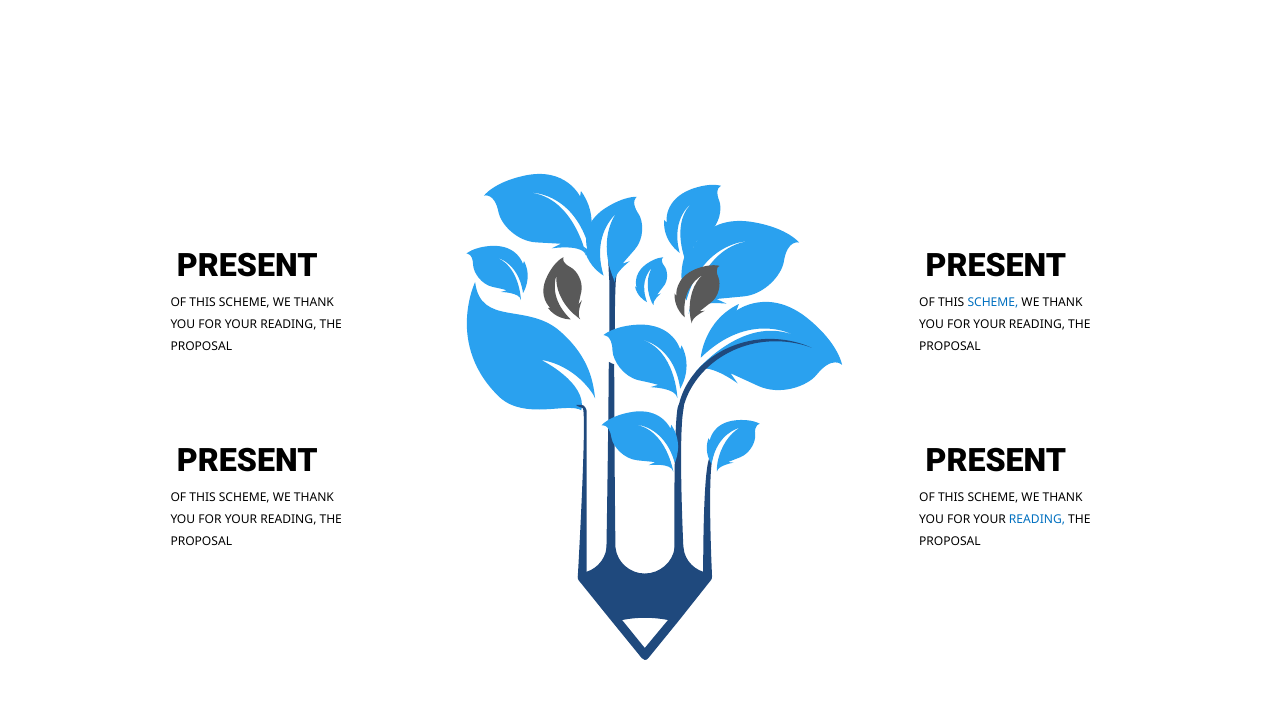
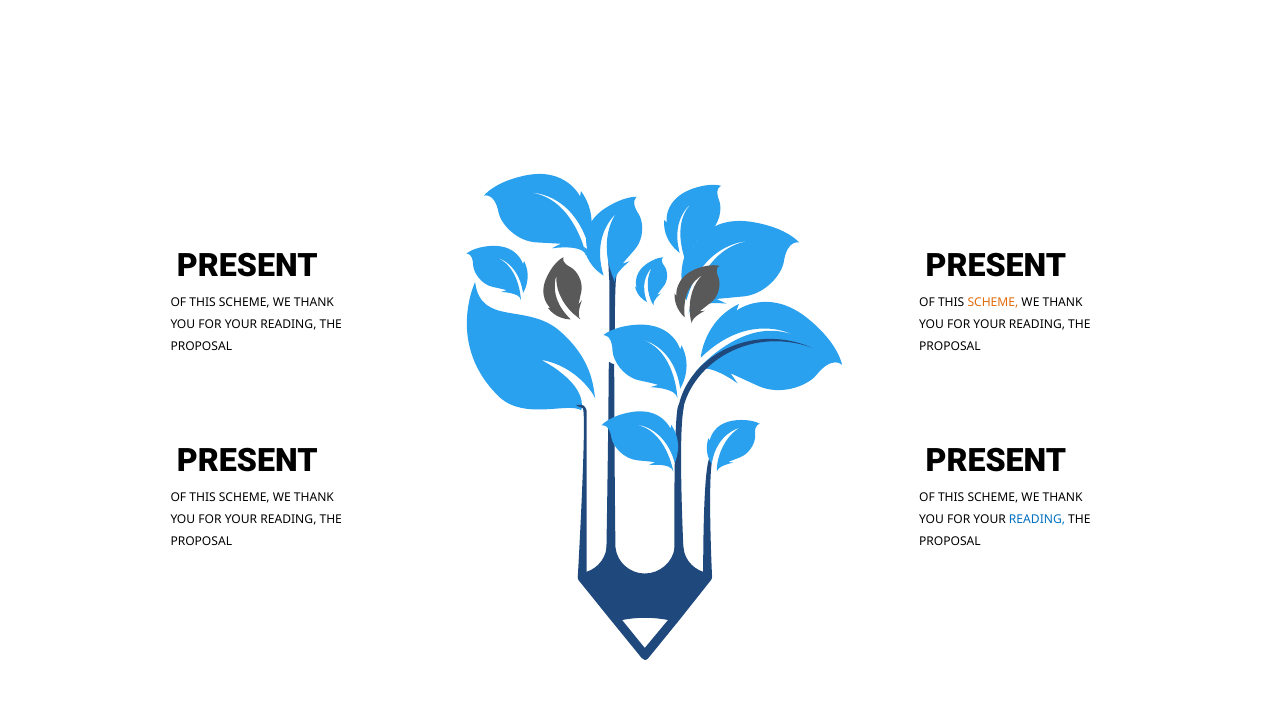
SCHEME at (993, 302) colour: blue -> orange
